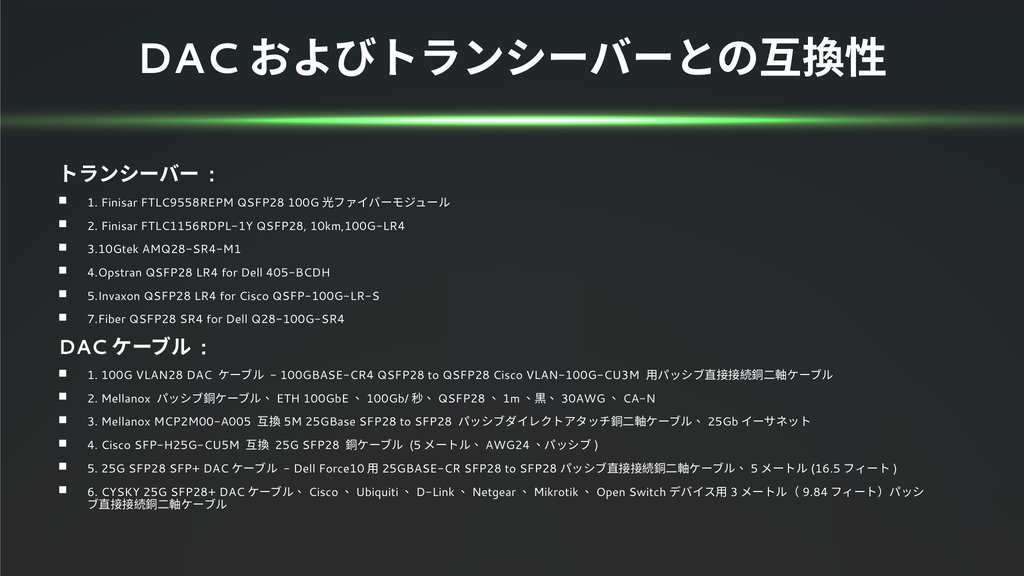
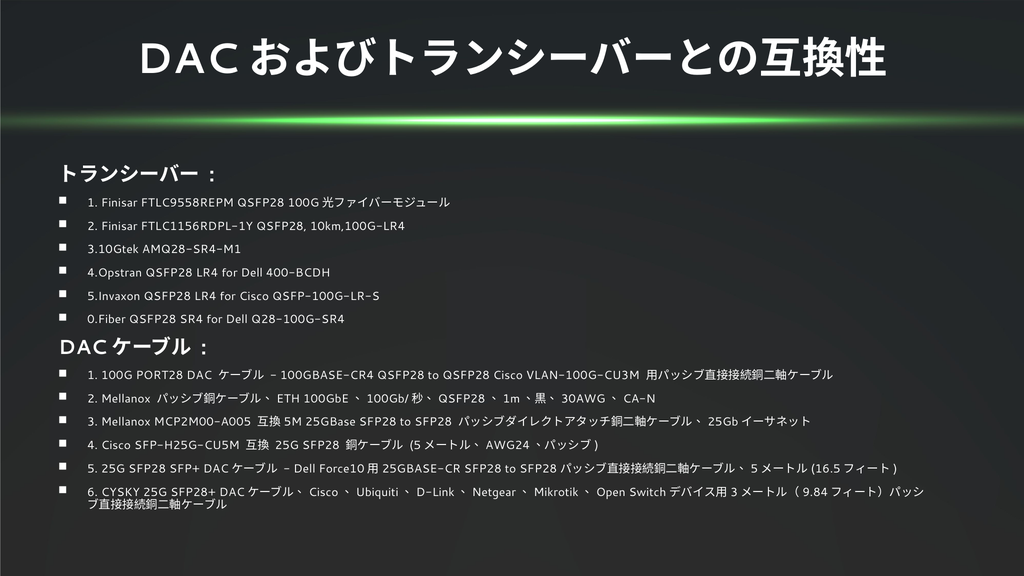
405-BCDH: 405-BCDH -> 400-BCDH
7.Fiber: 7.Fiber -> 0.Fiber
VLAN28: VLAN28 -> PORT28
